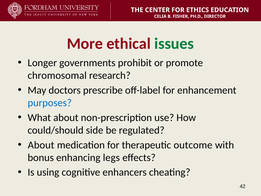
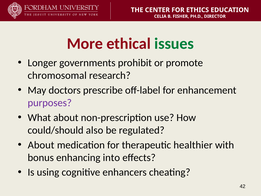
purposes colour: blue -> purple
side: side -> also
outcome: outcome -> healthier
legs: legs -> into
